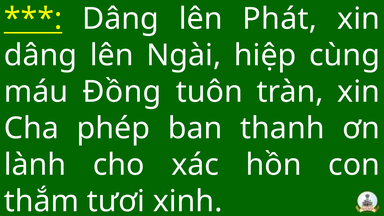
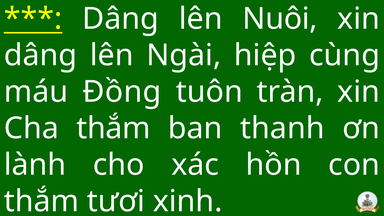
Phát: Phát -> Nuôi
Cha phép: phép -> thắm
